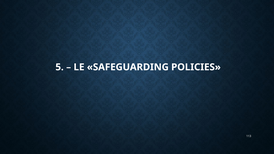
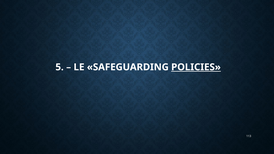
POLICIES underline: none -> present
